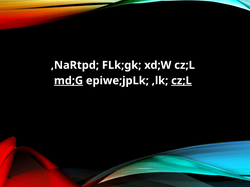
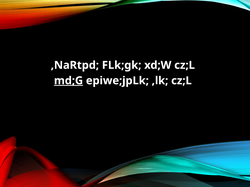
cz;L at (181, 81) underline: present -> none
